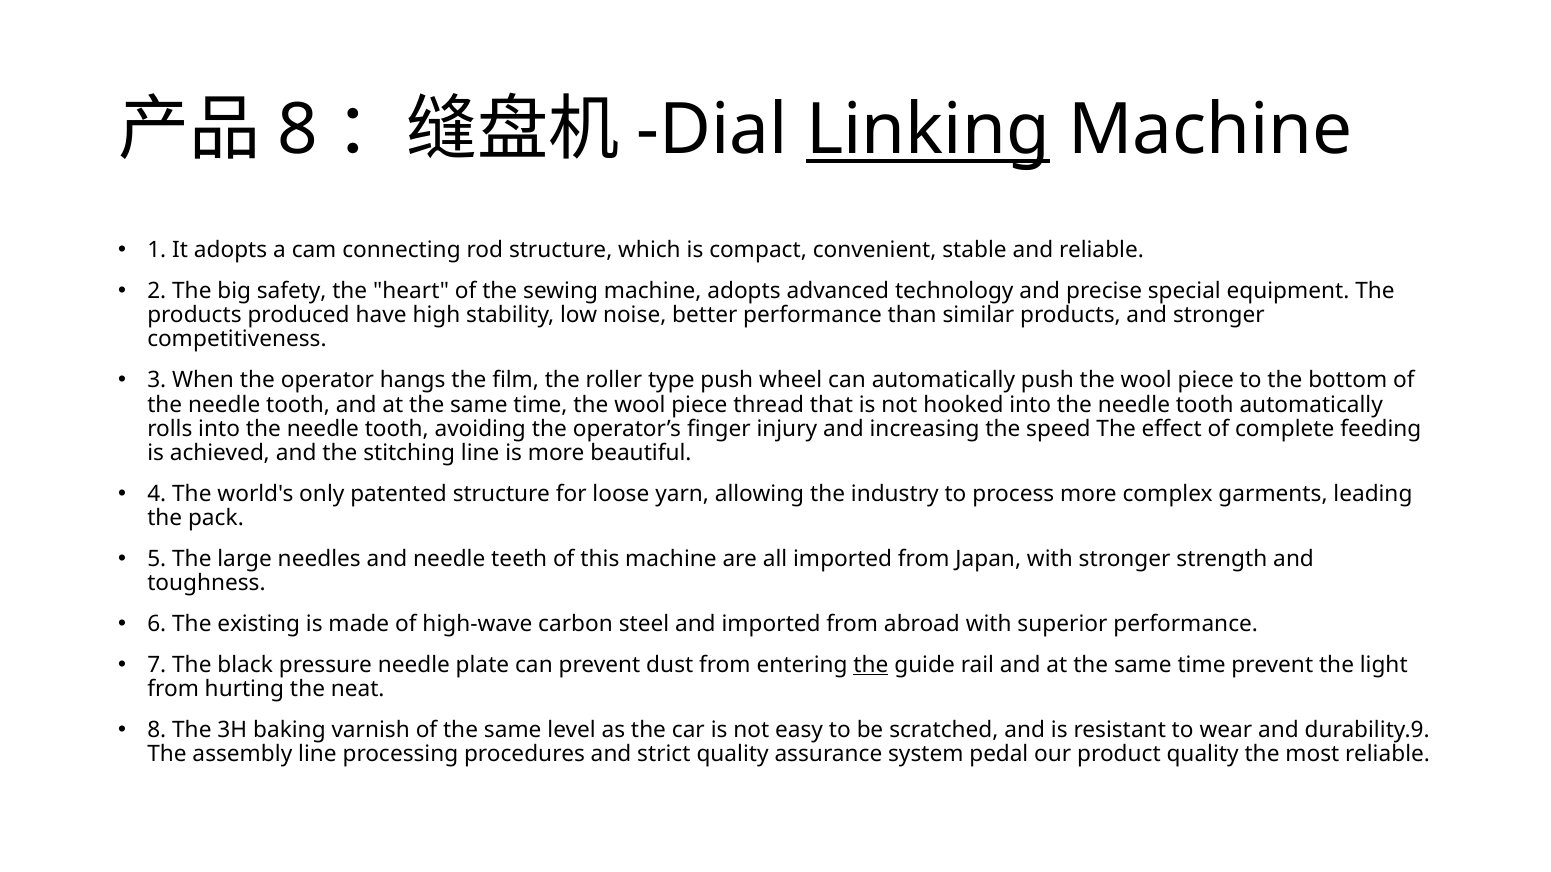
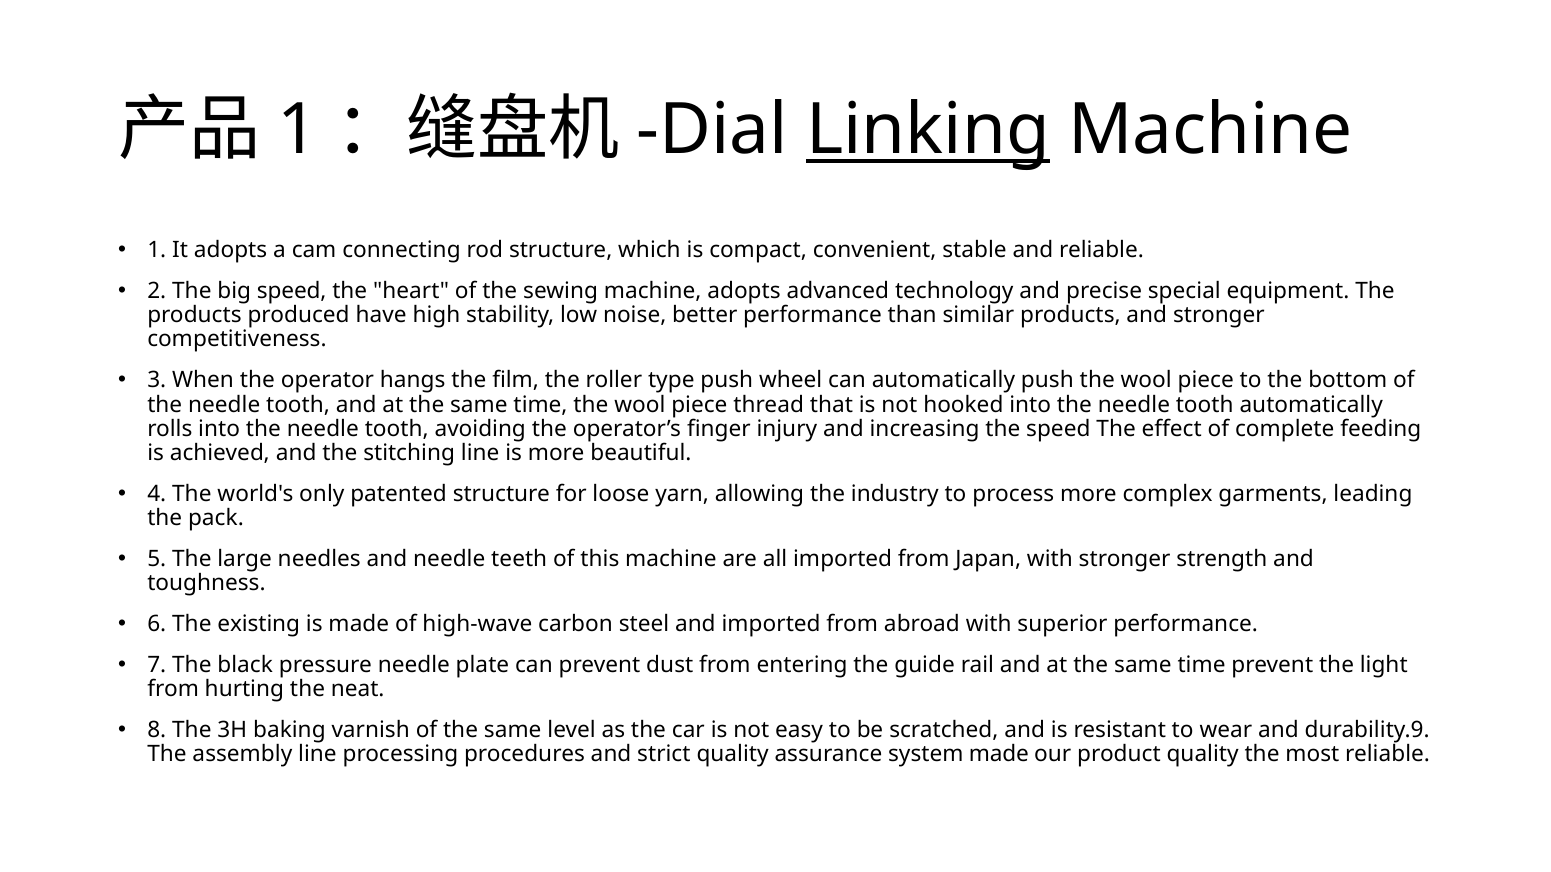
8 at (298, 130): 8 -> 1
big safety: safety -> speed
the at (871, 665) underline: present -> none
system pedal: pedal -> made
